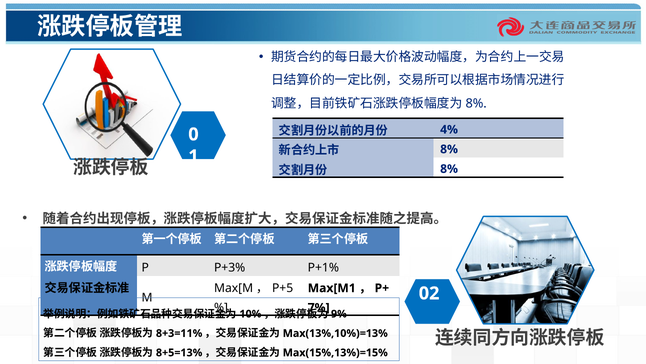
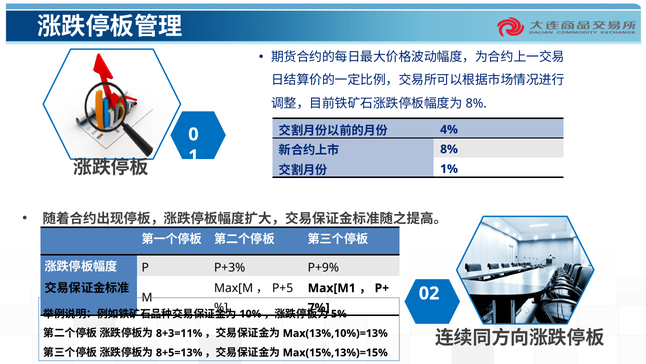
8% at (449, 169): 8% -> 1%
P+1%: P+1% -> P+9%
9%: 9% -> 5%
